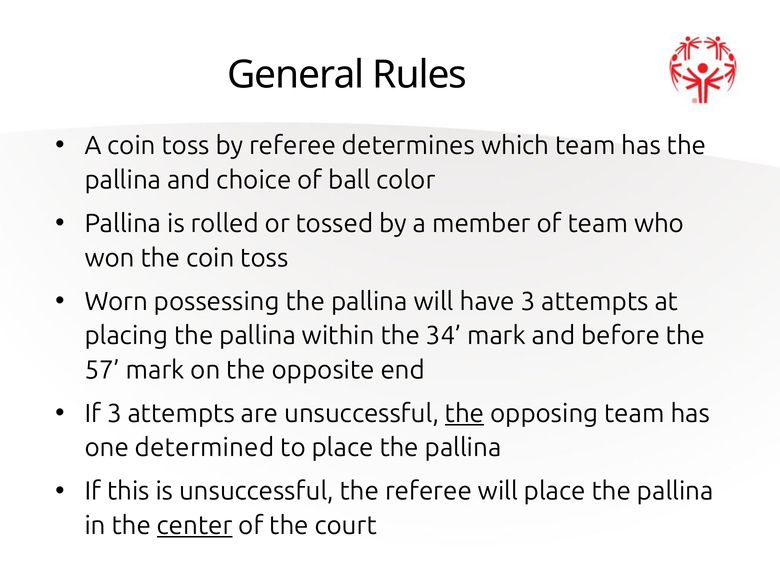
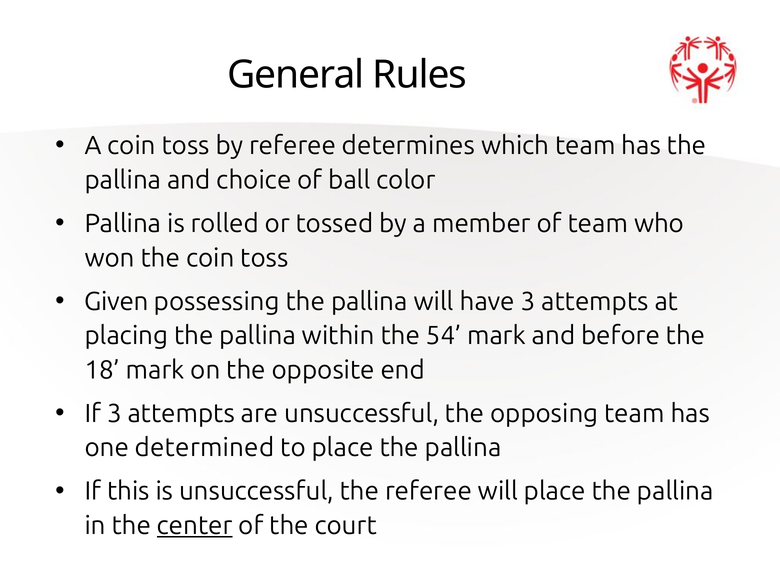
Worn: Worn -> Given
34: 34 -> 54
57: 57 -> 18
the at (465, 414) underline: present -> none
